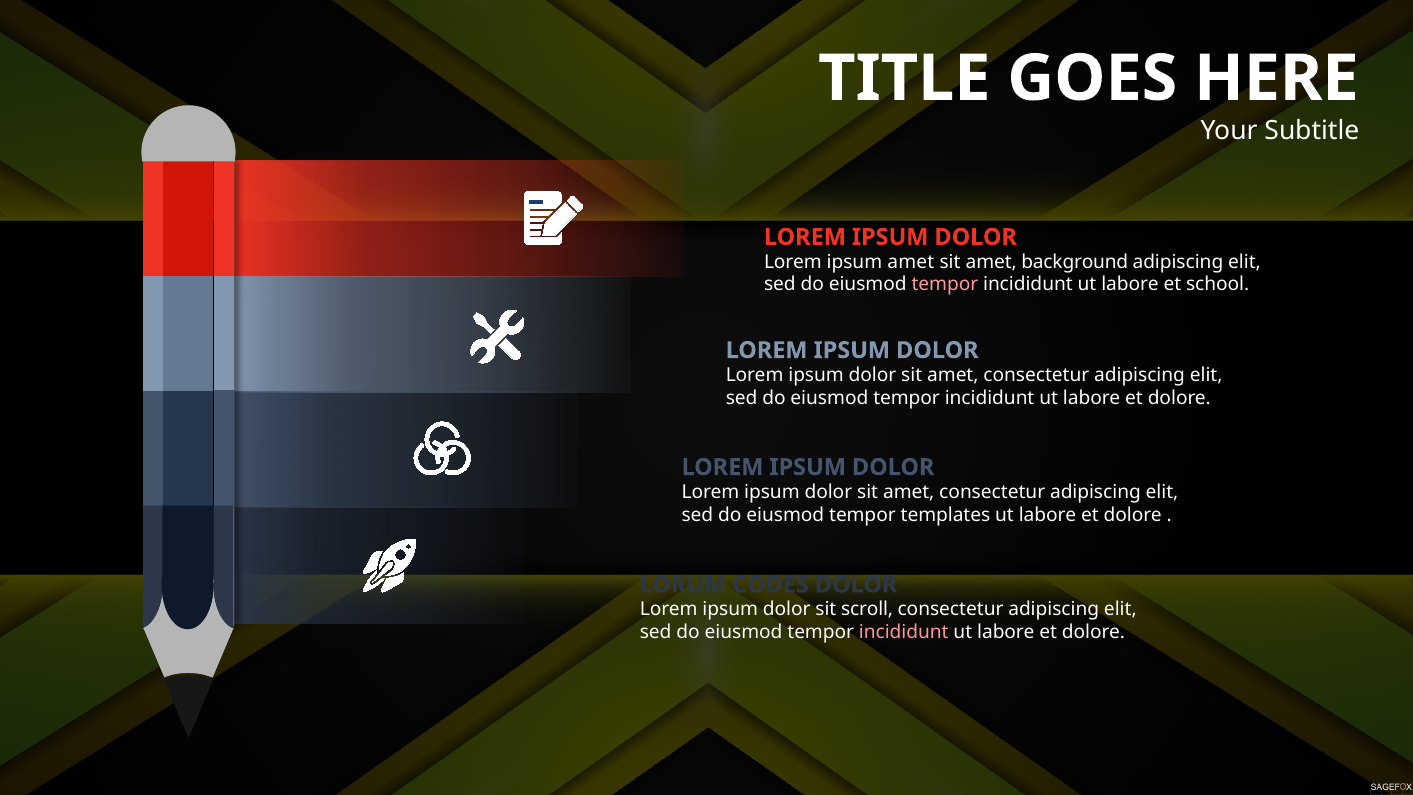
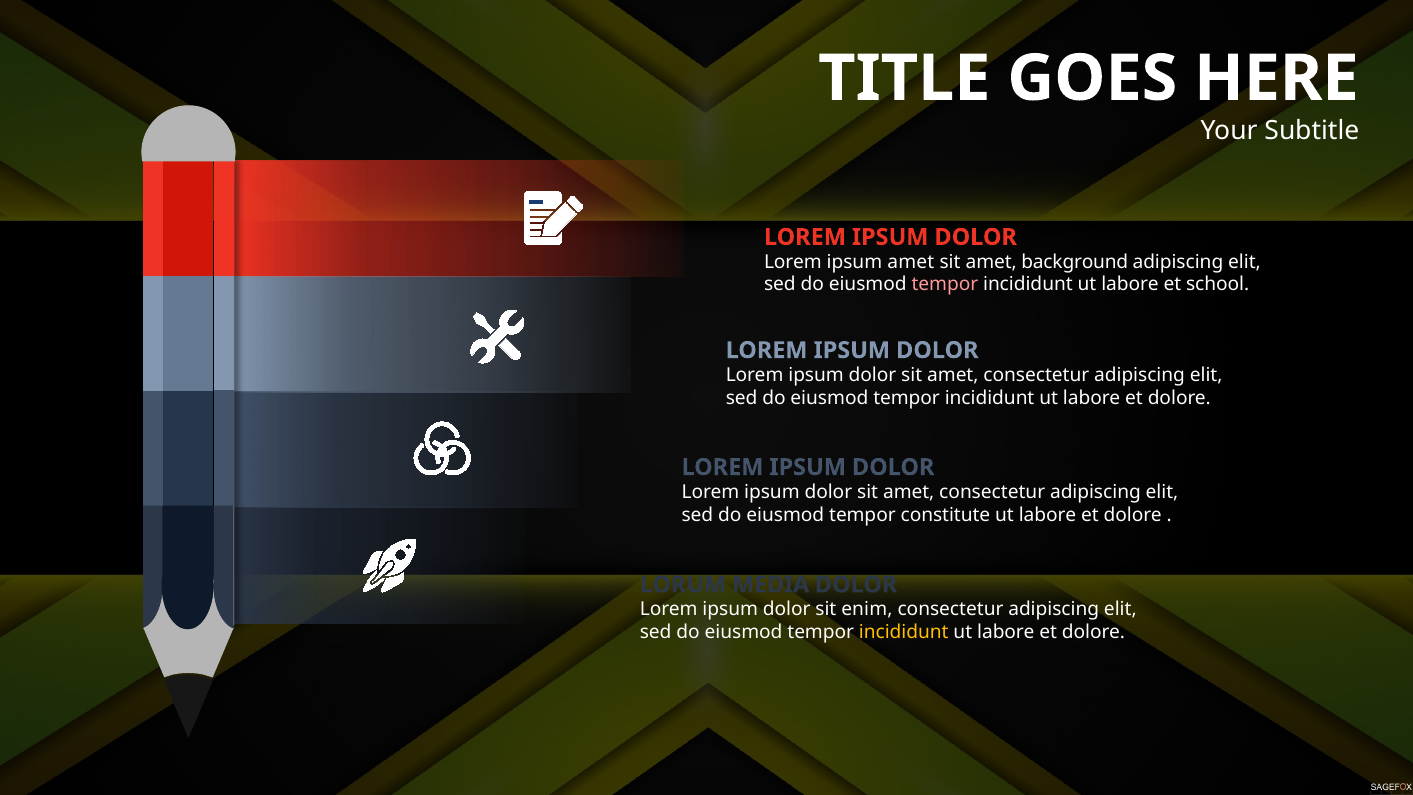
templates: templates -> constitute
CODES: CODES -> MEDIA
scroll: scroll -> enim
incididunt at (904, 632) colour: pink -> yellow
